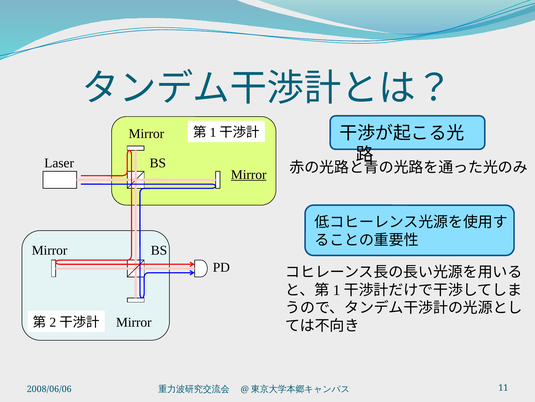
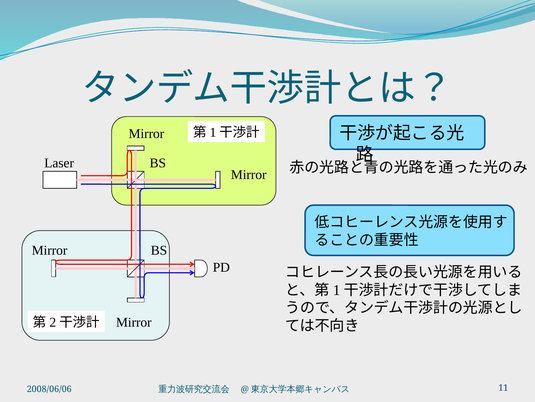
Mirror at (249, 174) underline: present -> none
